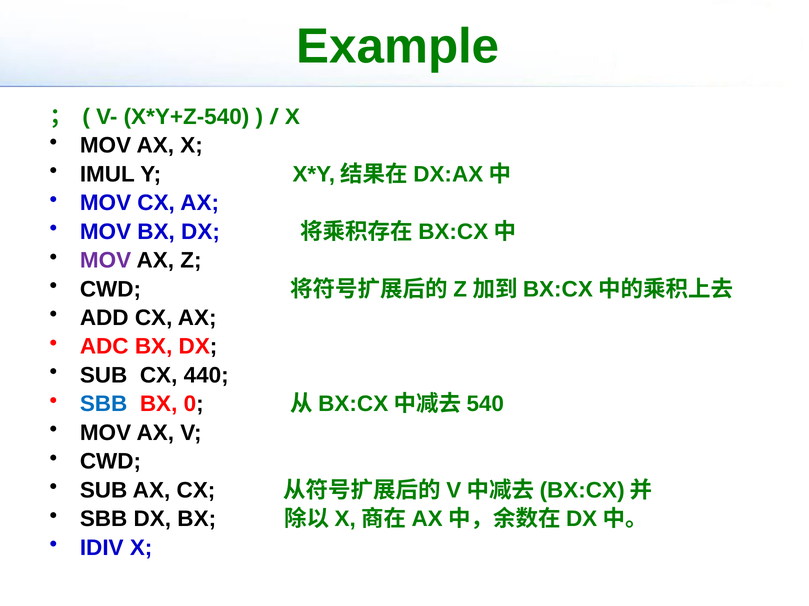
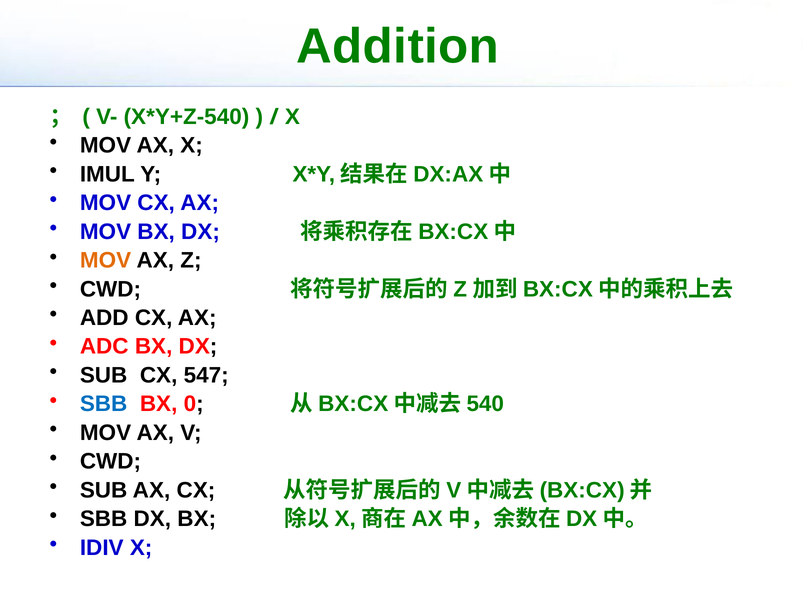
Example: Example -> Addition
MOV at (105, 261) colour: purple -> orange
440: 440 -> 547
